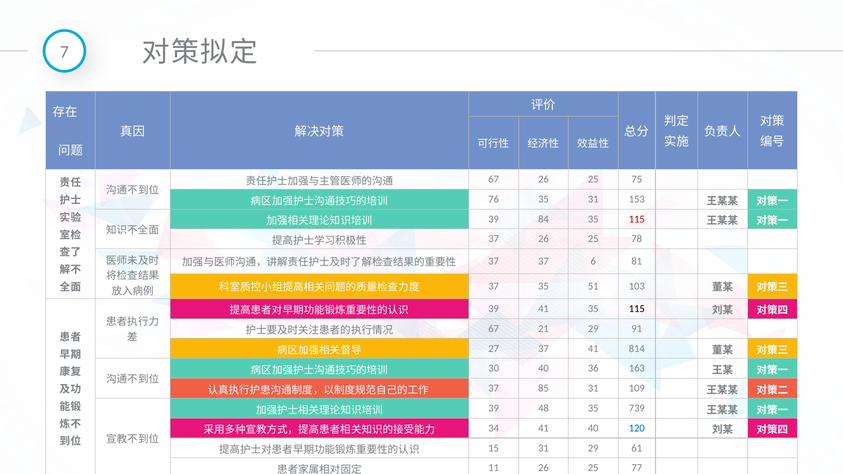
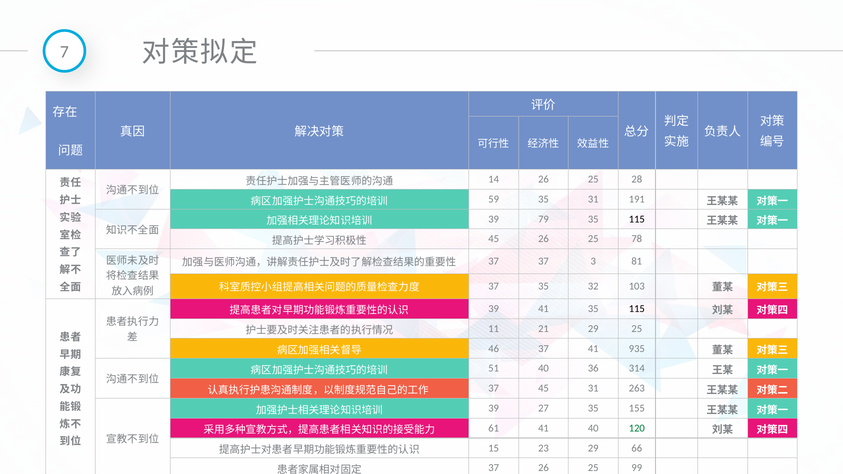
67 at (494, 179): 67 -> 14
75: 75 -> 28
76: 76 -> 59
153: 153 -> 191
84: 84 -> 79
115 at (637, 219) colour: red -> black
37 at (494, 239): 37 -> 45
6: 6 -> 3
51: 51 -> 32
67 at (494, 329): 67 -> 11
29 91: 91 -> 25
27: 27 -> 46
814: 814 -> 935
30: 30 -> 51
163: 163 -> 314
37 85: 85 -> 45
109: 109 -> 263
48: 48 -> 27
739: 739 -> 155
34: 34 -> 61
120 colour: blue -> green
15 31: 31 -> 23
61: 61 -> 66
11 at (494, 468): 11 -> 37
77: 77 -> 99
